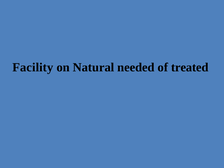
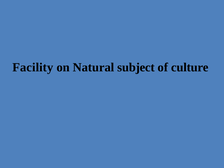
needed: needed -> subject
treated: treated -> culture
